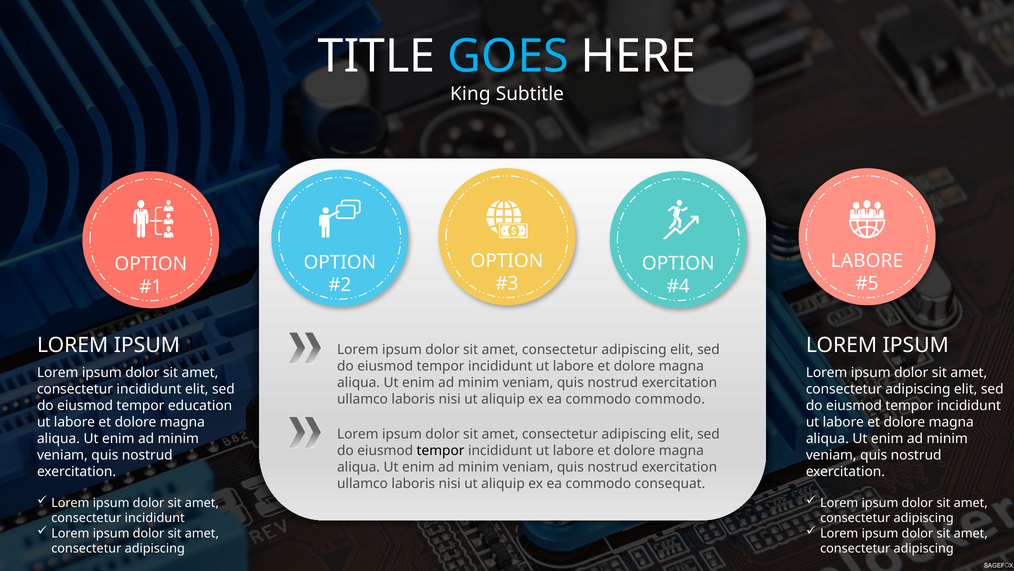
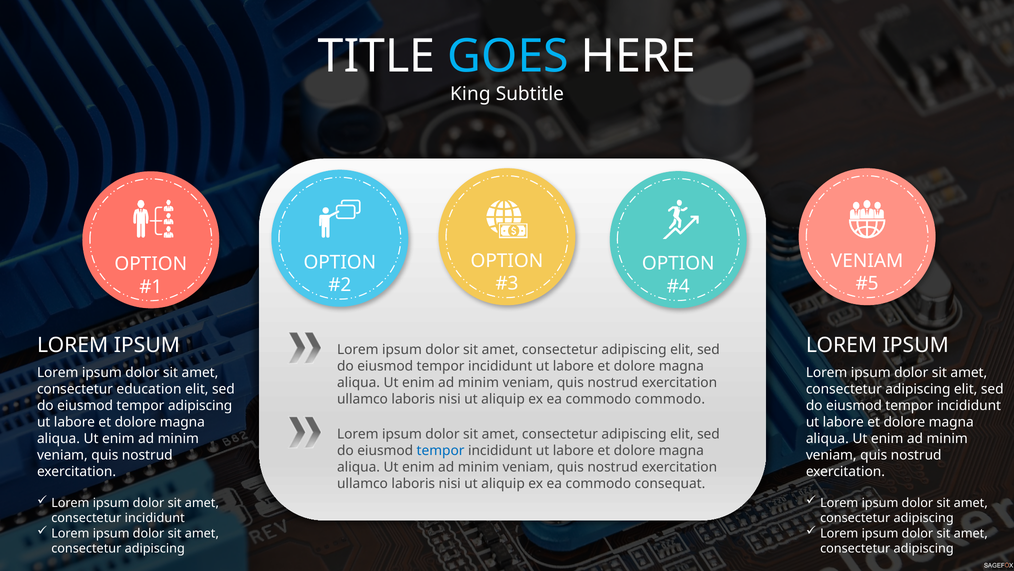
LABORE at (867, 261): LABORE -> VENIAM
incididunt at (149, 389): incididunt -> education
tempor education: education -> adipiscing
tempor at (441, 450) colour: black -> blue
